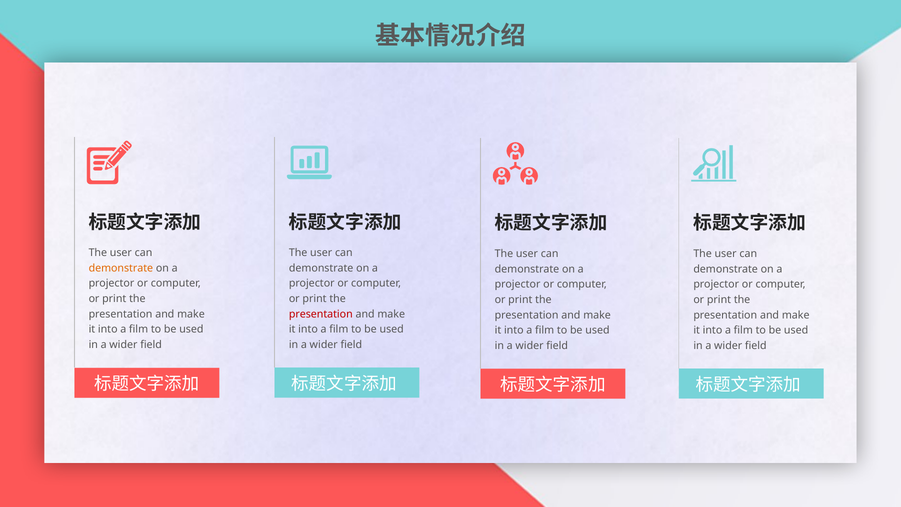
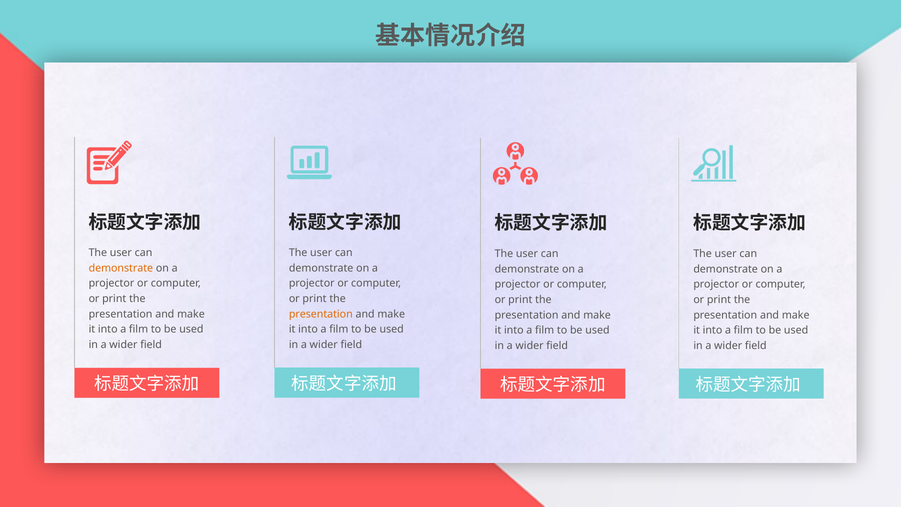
presentation at (321, 314) colour: red -> orange
